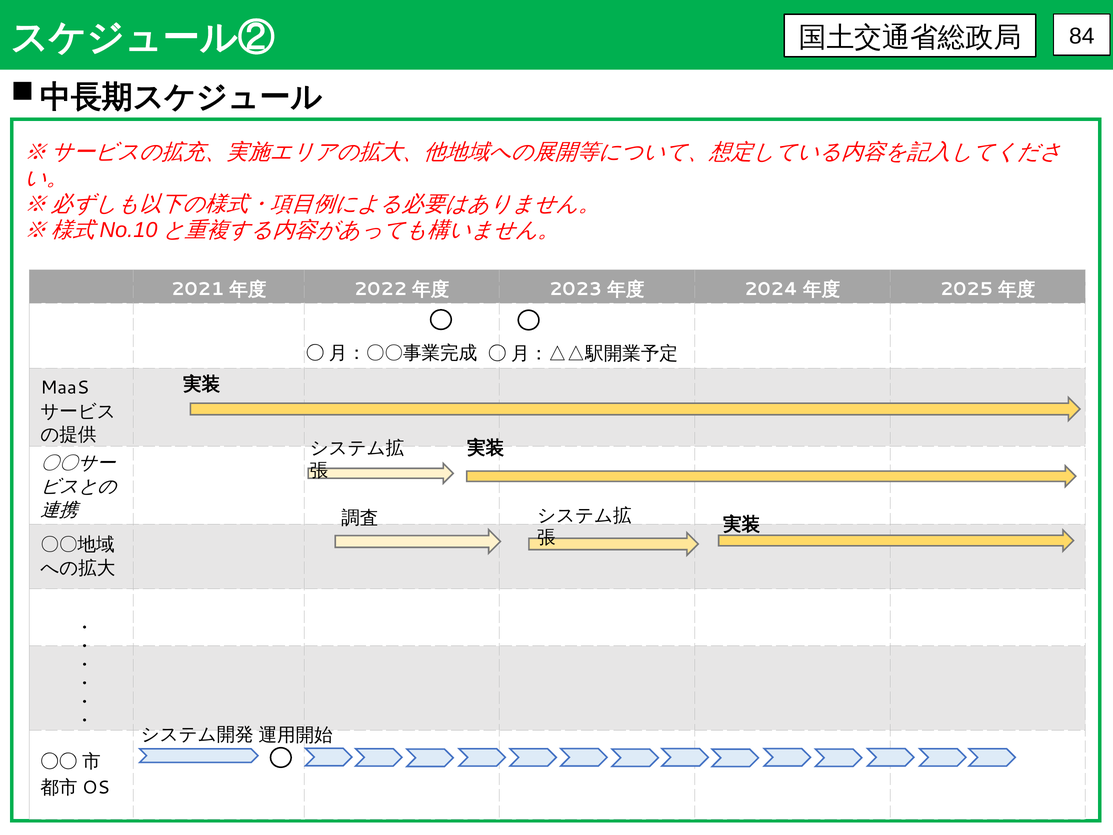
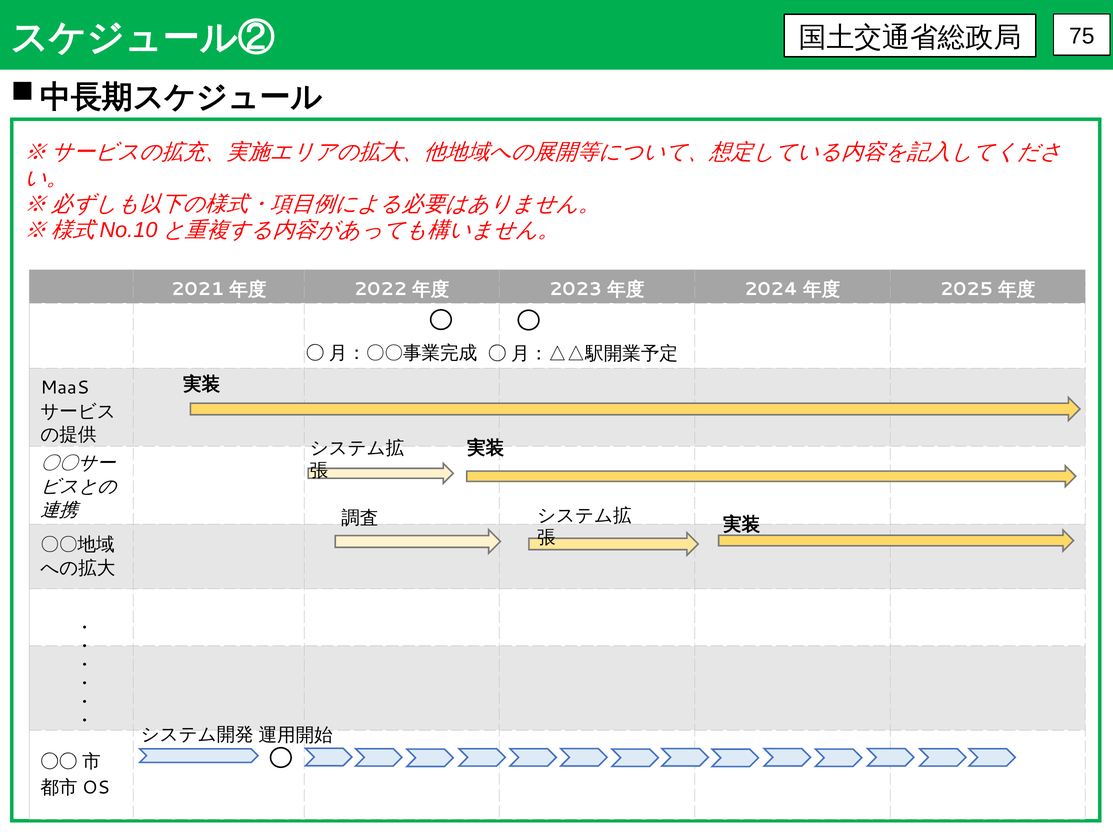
84: 84 -> 75
